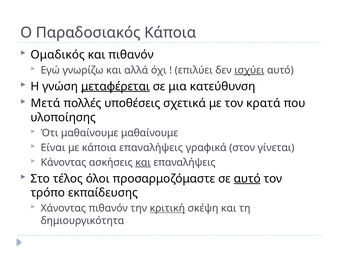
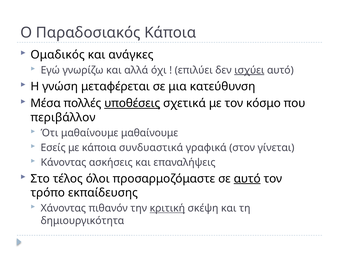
και πιθανόν: πιθανόν -> ανάγκες
μεταφέρεται underline: present -> none
Μετά: Μετά -> Μέσα
υποθέσεις underline: none -> present
κρατά: κρατά -> κόσμο
υλοποίησης: υλοποίησης -> περιβάλλον
Είναι: Είναι -> Εσείς
κάποια επαναλήψεις: επαναλήψεις -> συνδυαστικά
και at (143, 163) underline: present -> none
